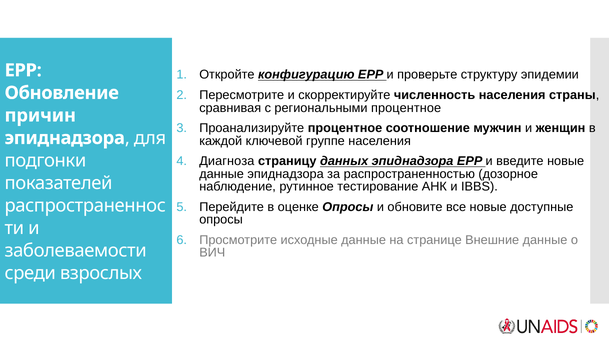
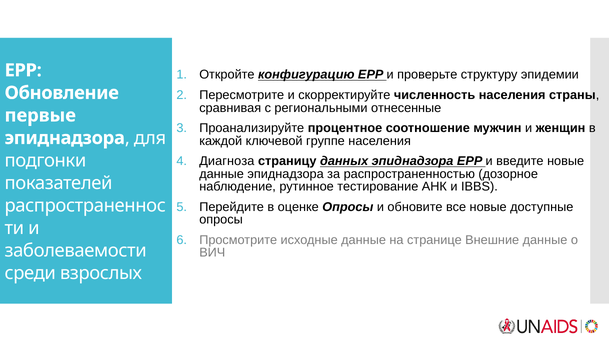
региональными процентное: процентное -> отнесенные
причин: причин -> первые
